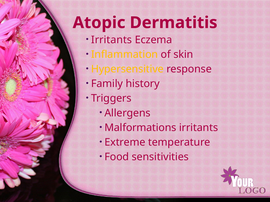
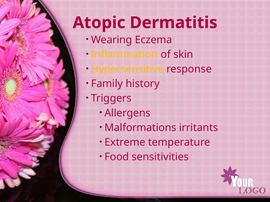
Irritants at (112, 40): Irritants -> Wearing
